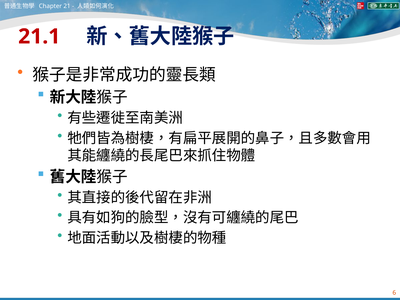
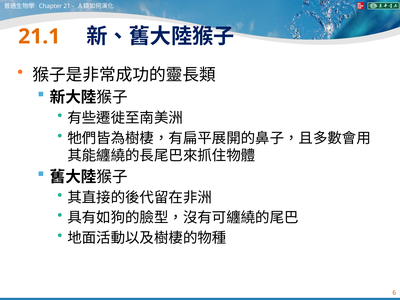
21.1 colour: red -> orange
